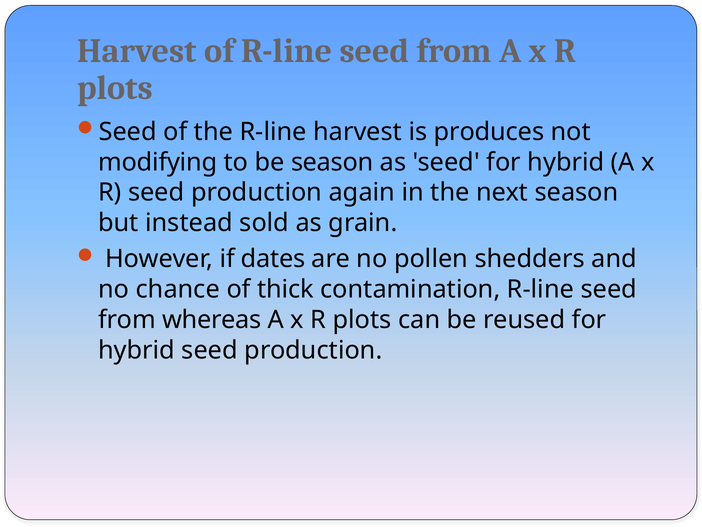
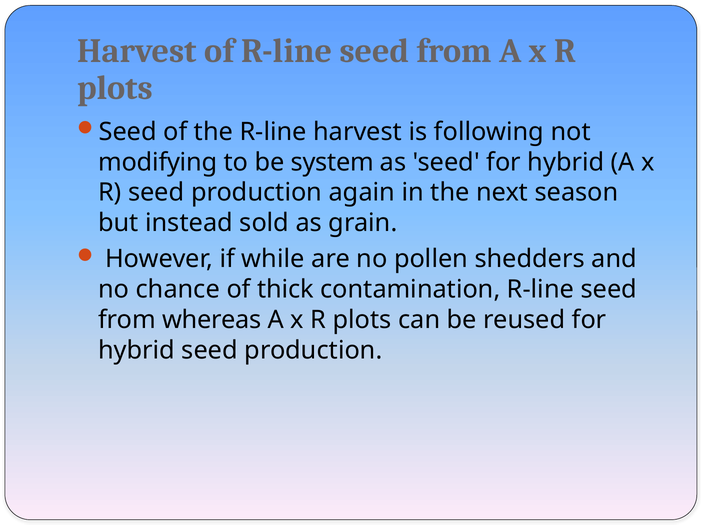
produces: produces -> following
be season: season -> system
dates: dates -> while
